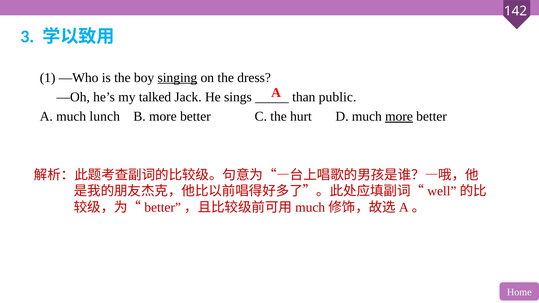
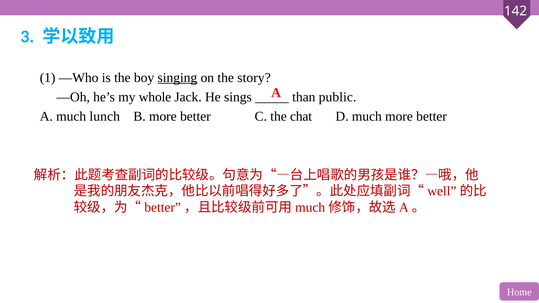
dress: dress -> story
talked: talked -> whole
hurt: hurt -> chat
more at (399, 116) underline: present -> none
